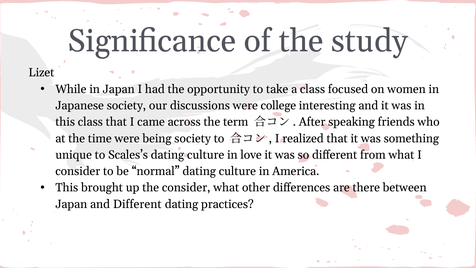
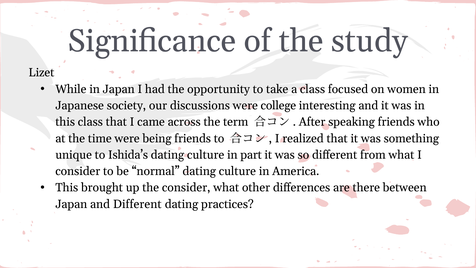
being society: society -> friends
Scales’s: Scales’s -> Ishida’s
love: love -> part
